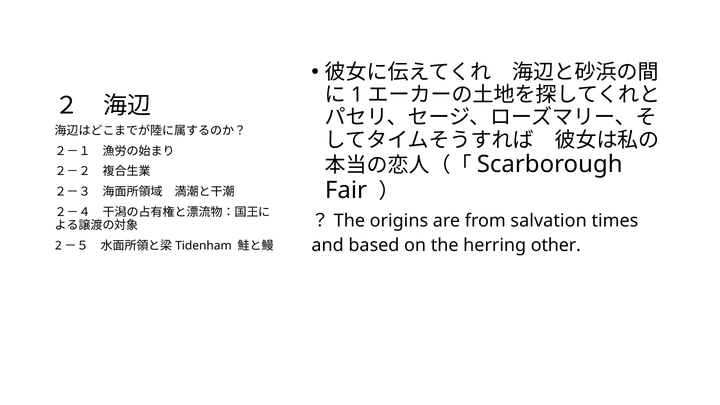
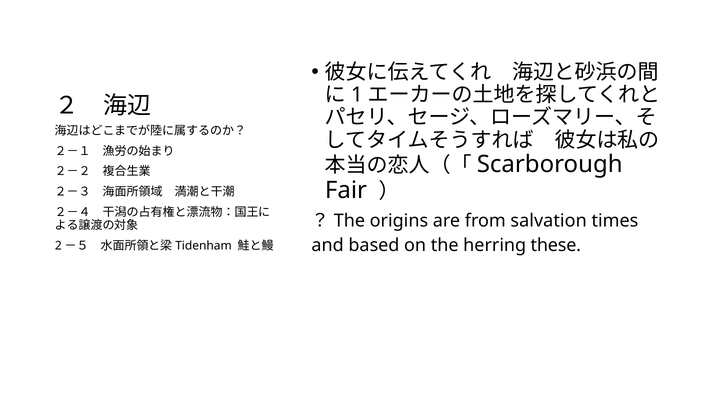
other: other -> these
